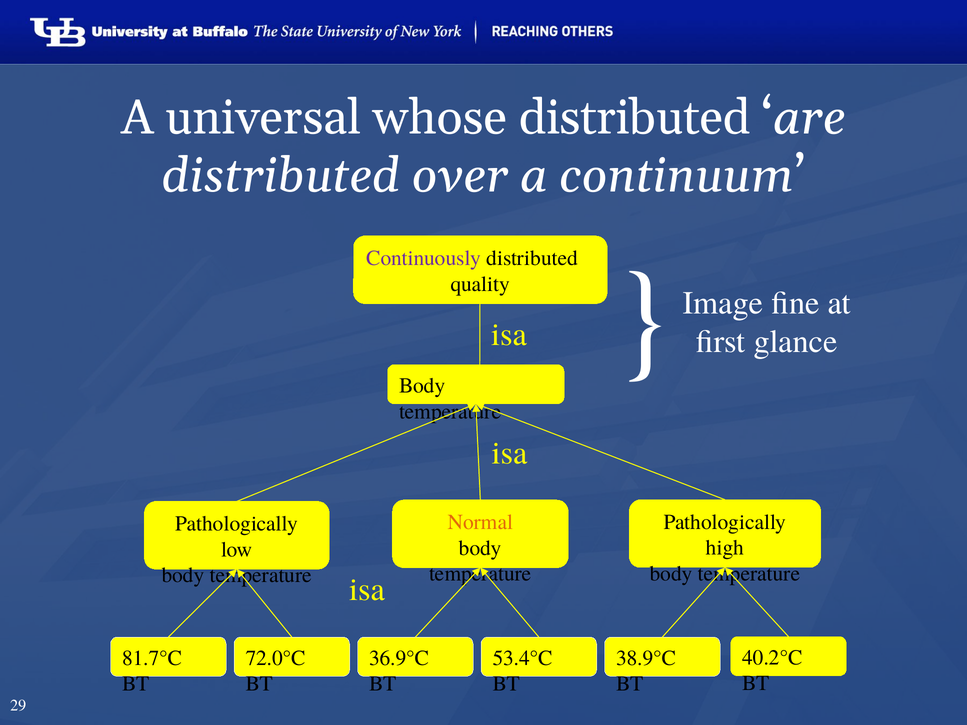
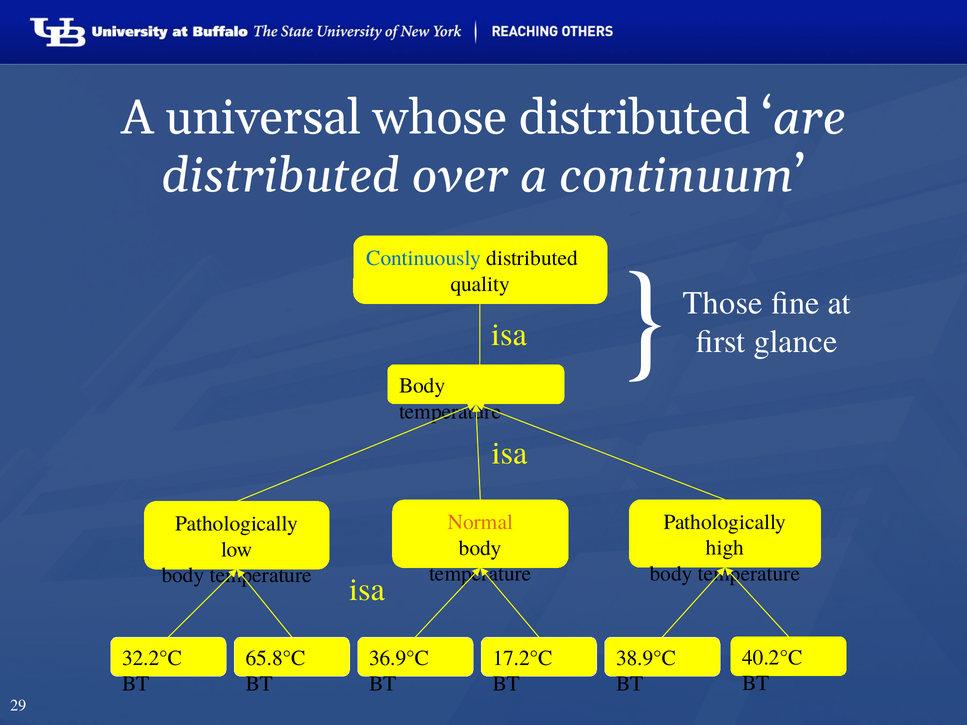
Continuously colour: purple -> blue
Image: Image -> Those
81.7°C: 81.7°C -> 32.2°C
72.0°C: 72.0°C -> 65.8°C
53.4°C: 53.4°C -> 17.2°C
